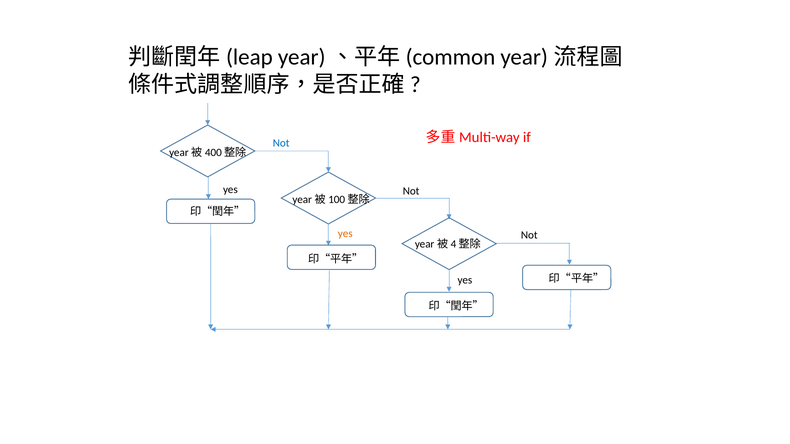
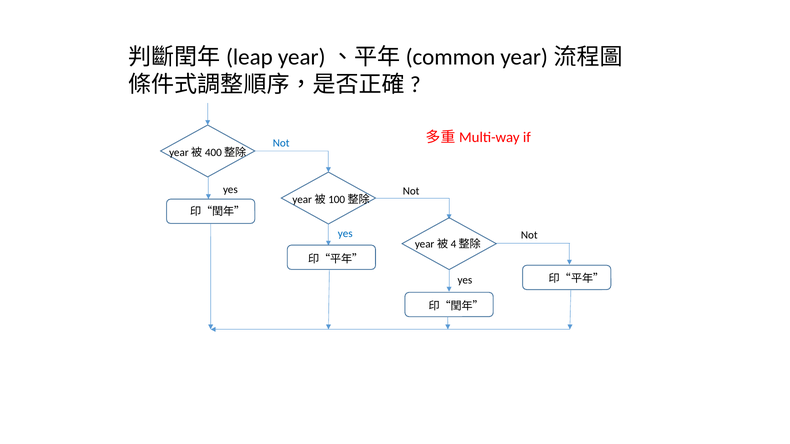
yes at (345, 234) colour: orange -> blue
